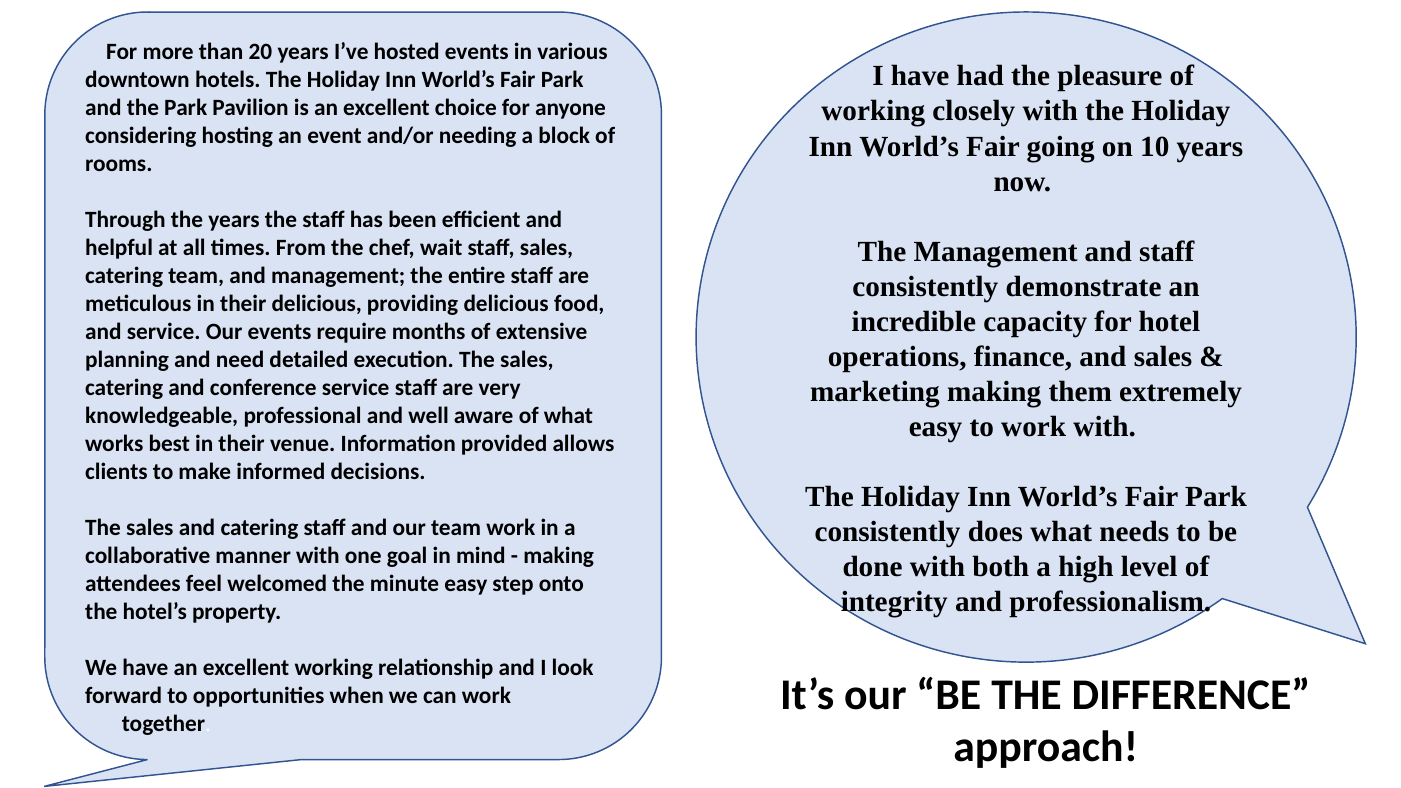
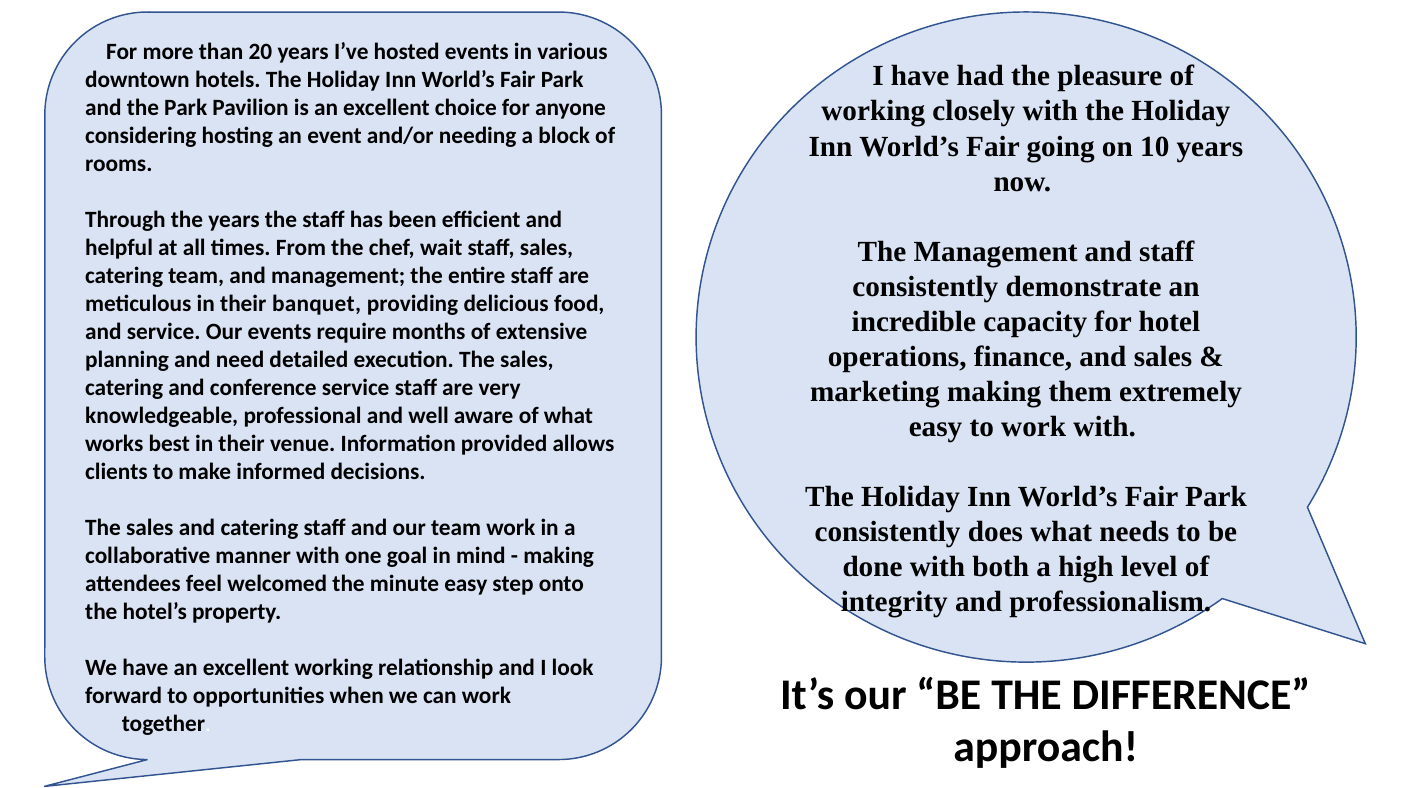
their delicious: delicious -> banquet
